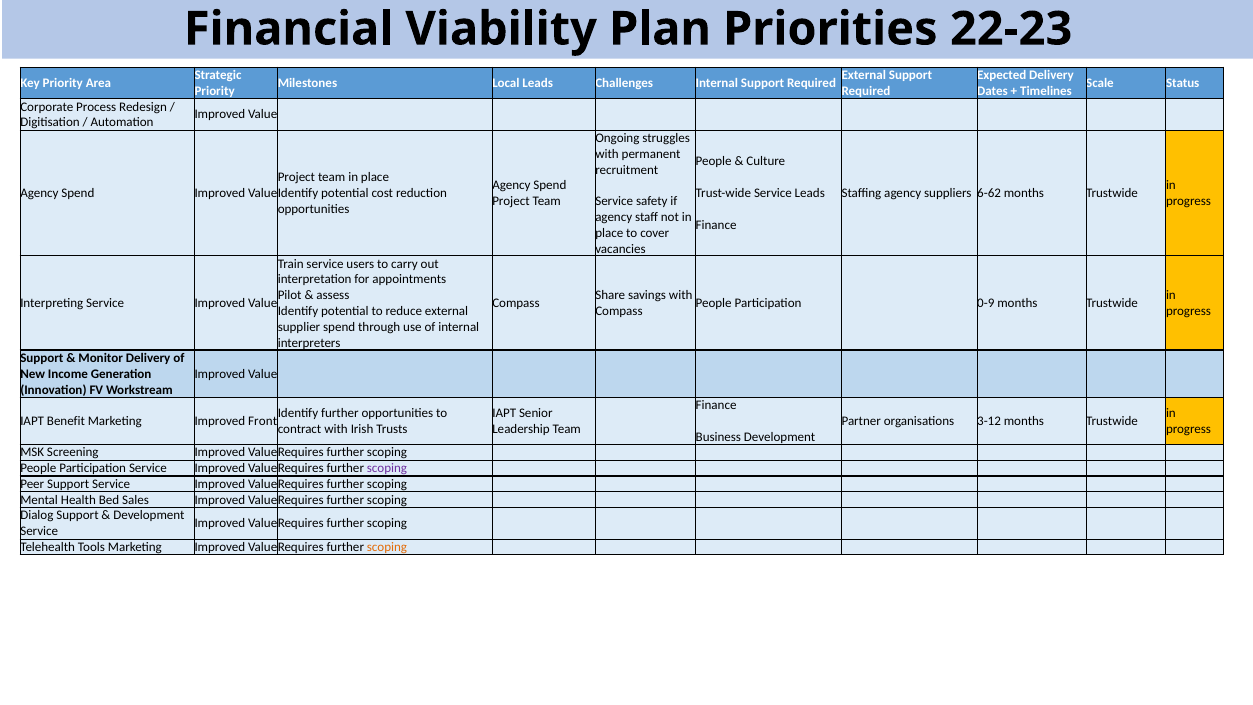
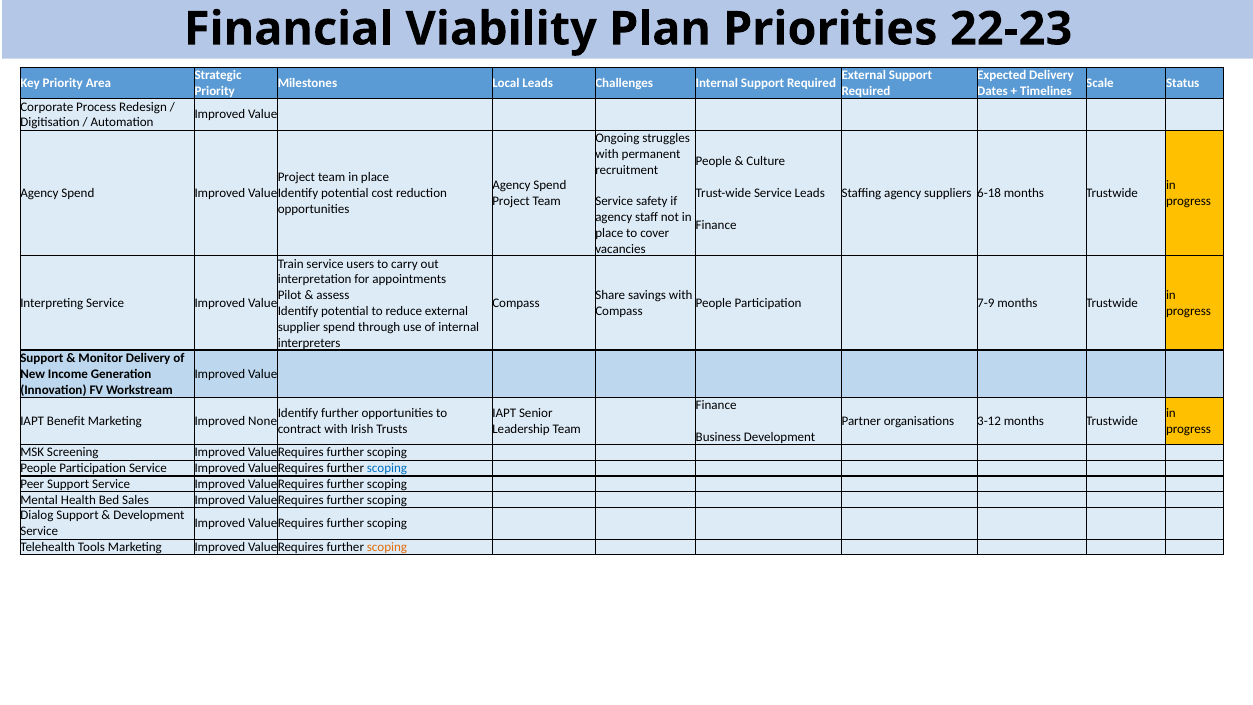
6-62: 6-62 -> 6-18
0-9: 0-9 -> 7-9
Front: Front -> None
scoping at (387, 468) colour: purple -> blue
